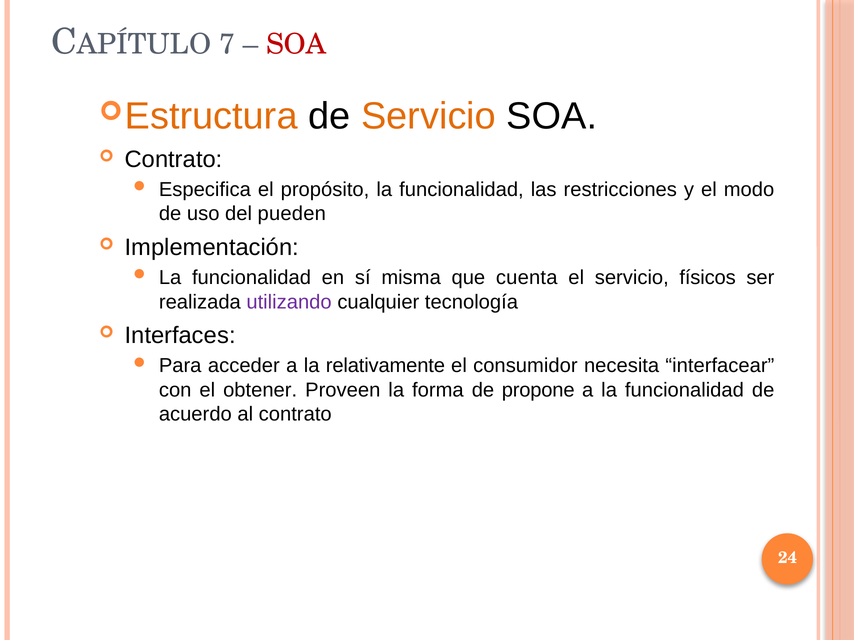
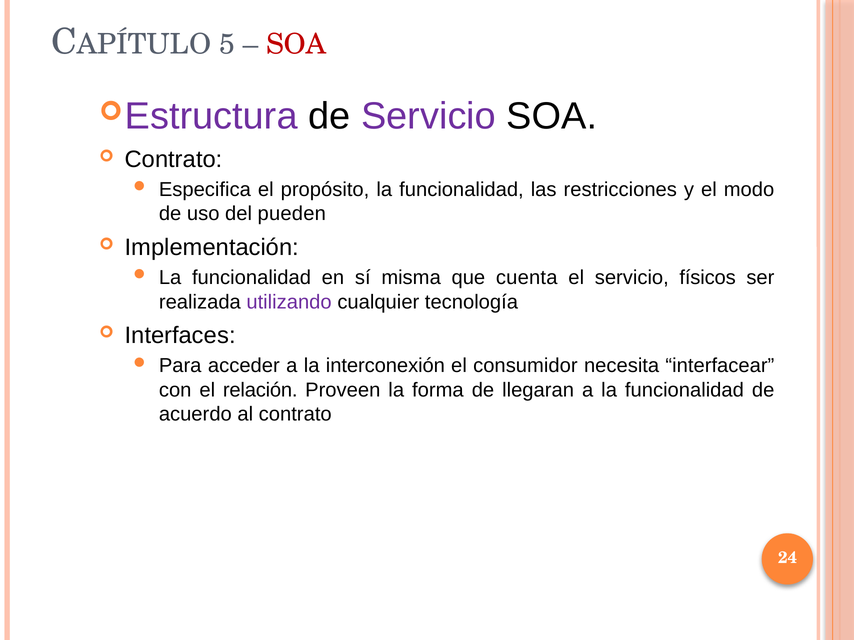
7: 7 -> 5
Estructura colour: orange -> purple
Servicio at (429, 116) colour: orange -> purple
relativamente: relativamente -> interconexión
obtener: obtener -> relación
propone: propone -> llegaran
